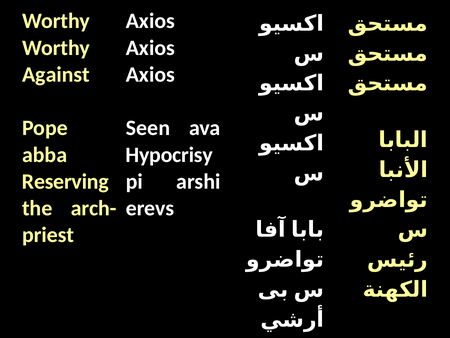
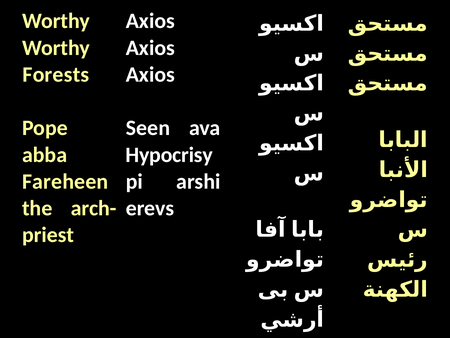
Against: Against -> Forests
Reserving: Reserving -> Fareheen
